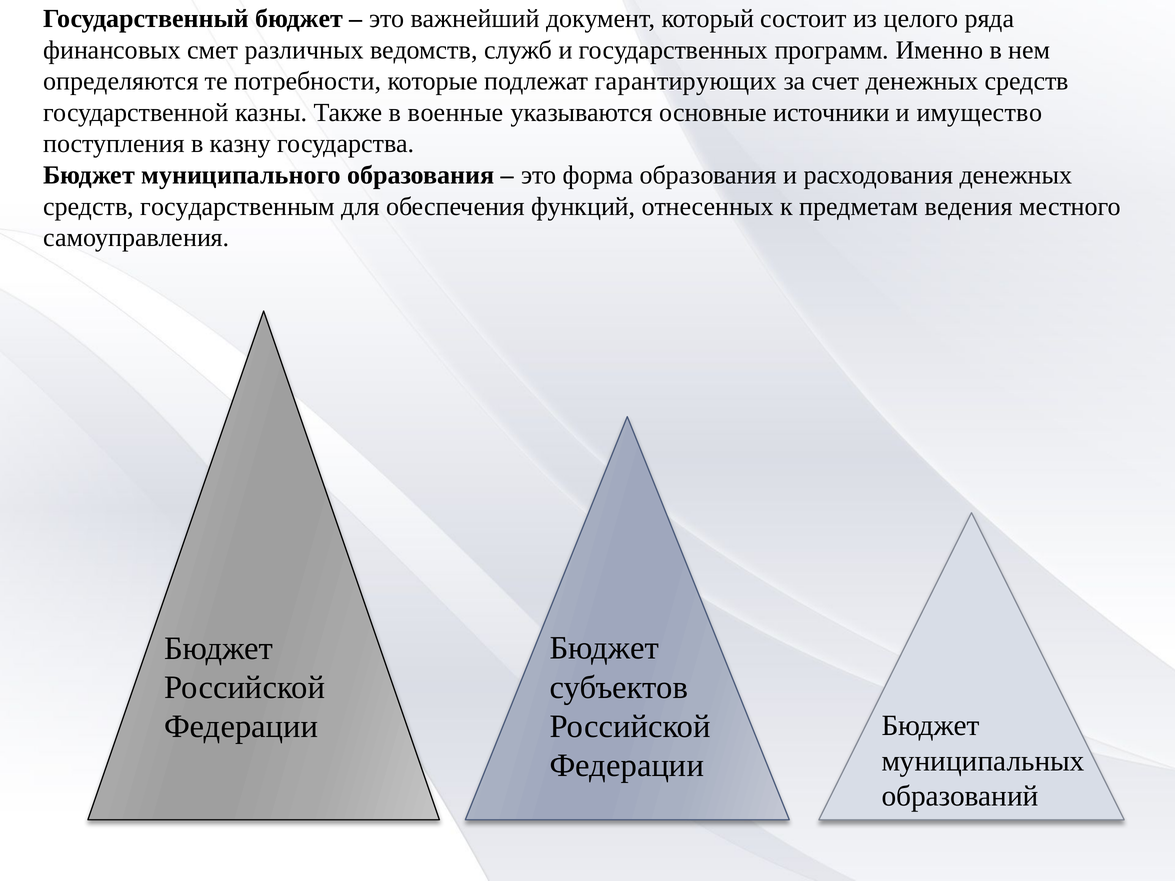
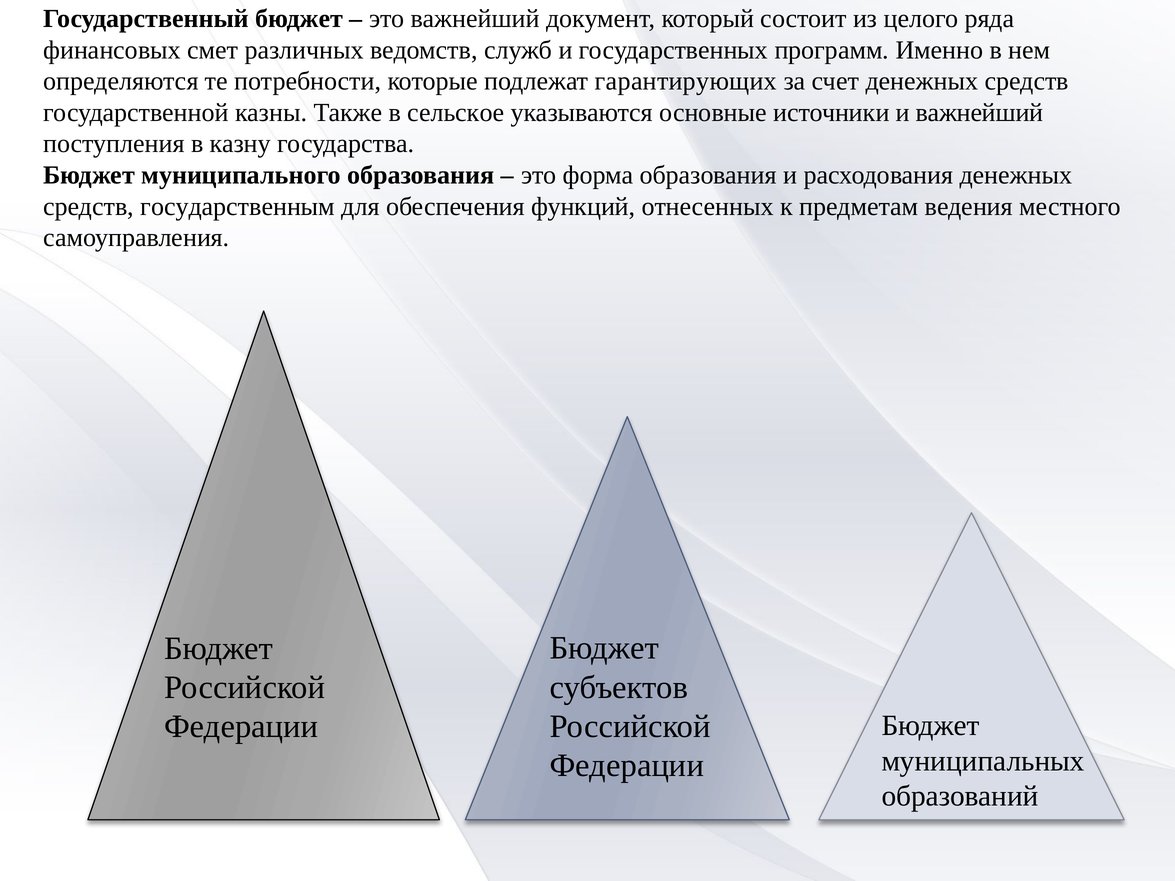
военные: военные -> сельское
и имущество: имущество -> важнейший
